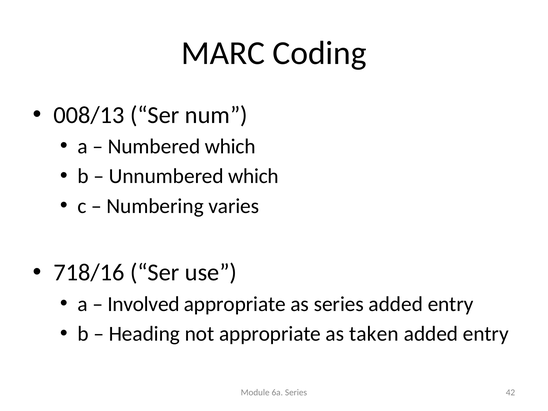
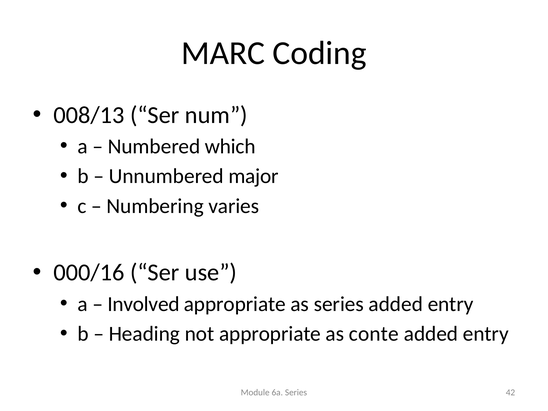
Unnumbered which: which -> major
718/16: 718/16 -> 000/16
taken: taken -> conte
